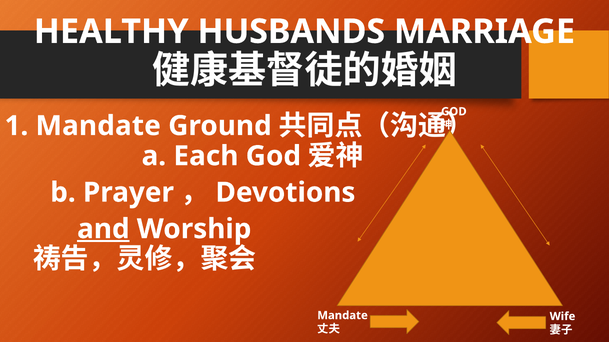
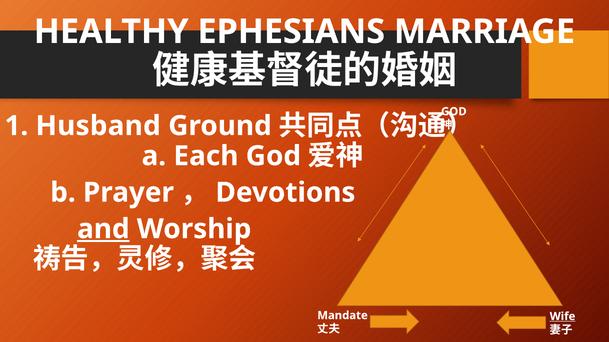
HUSBANDS: HUSBANDS -> EPHESIANS
1 Mandate: Mandate -> Husband
Wife underline: none -> present
